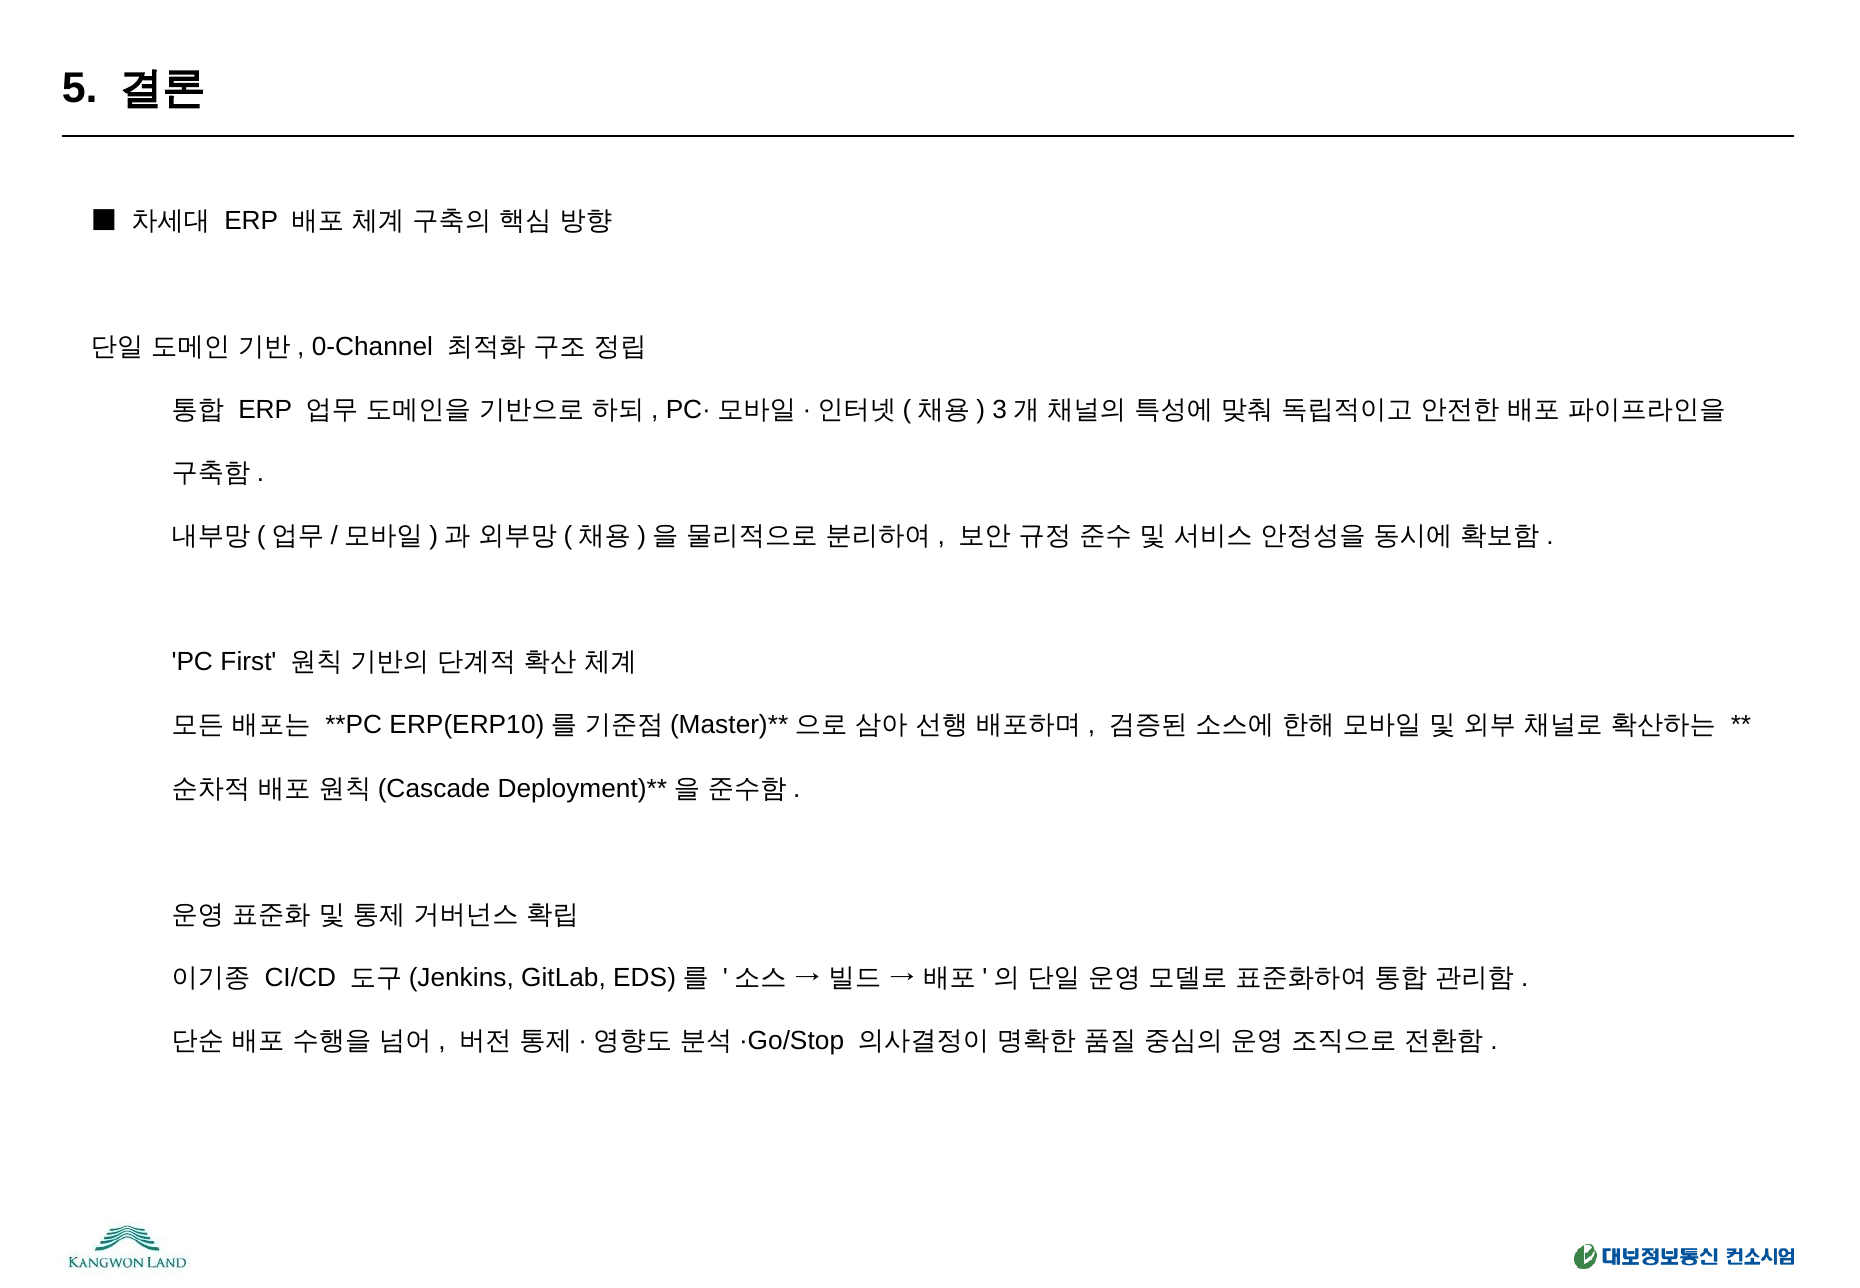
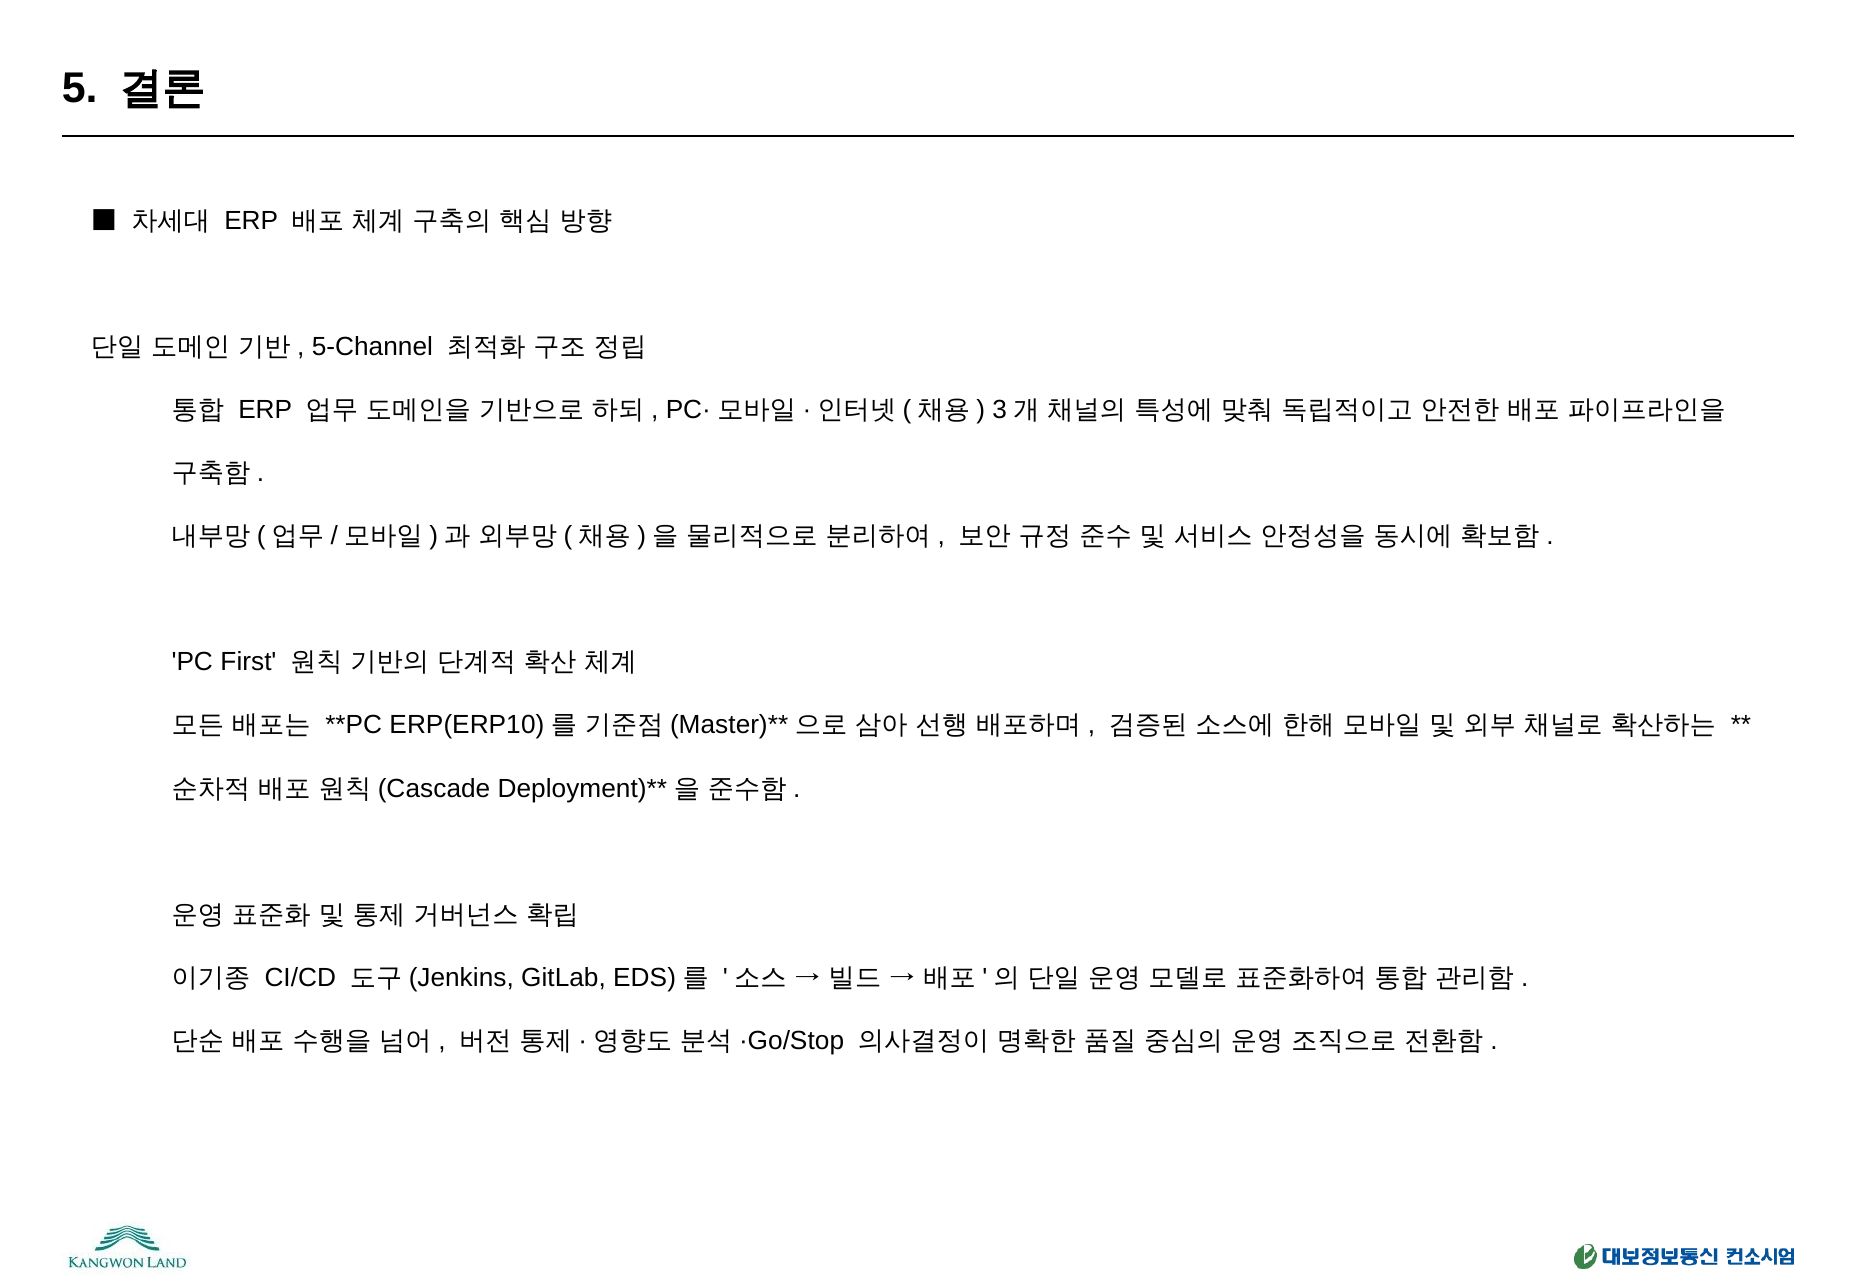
0-Channel: 0-Channel -> 5-Channel
